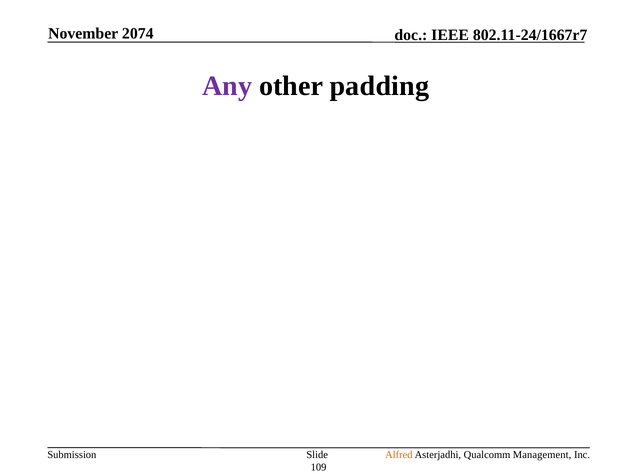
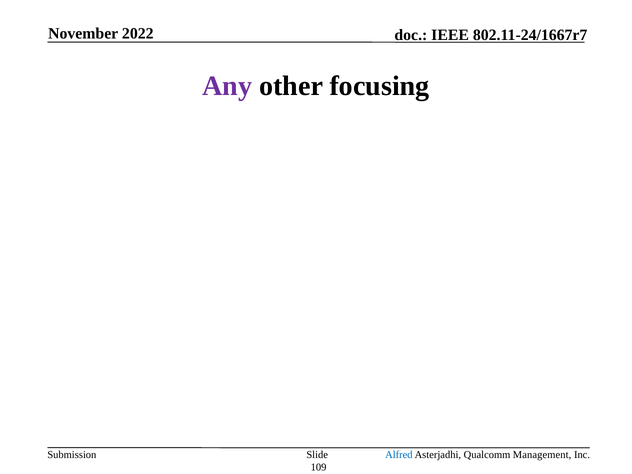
2074: 2074 -> 2022
padding: padding -> focusing
Alfred colour: orange -> blue
